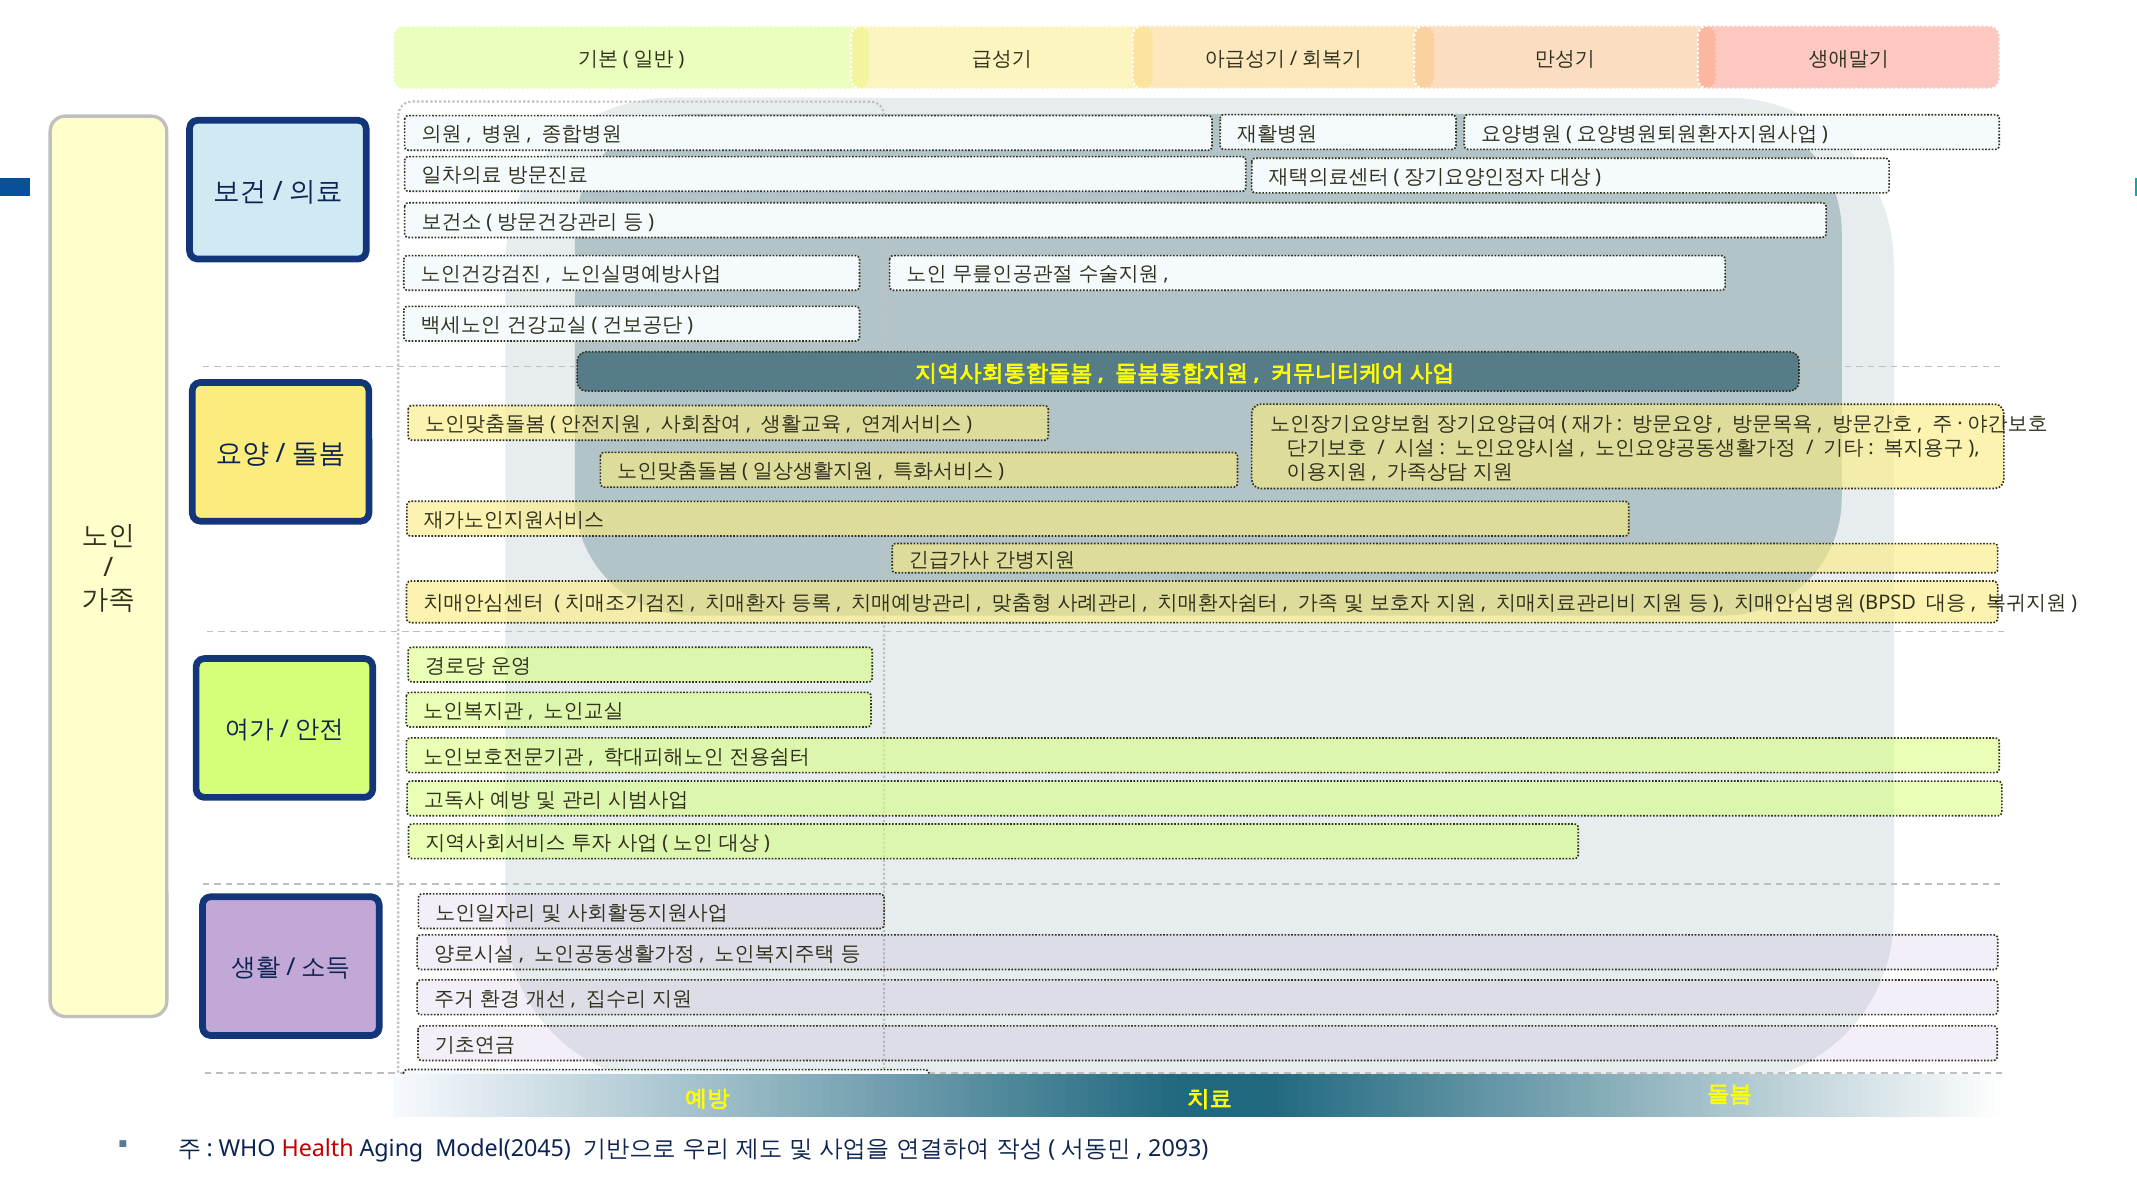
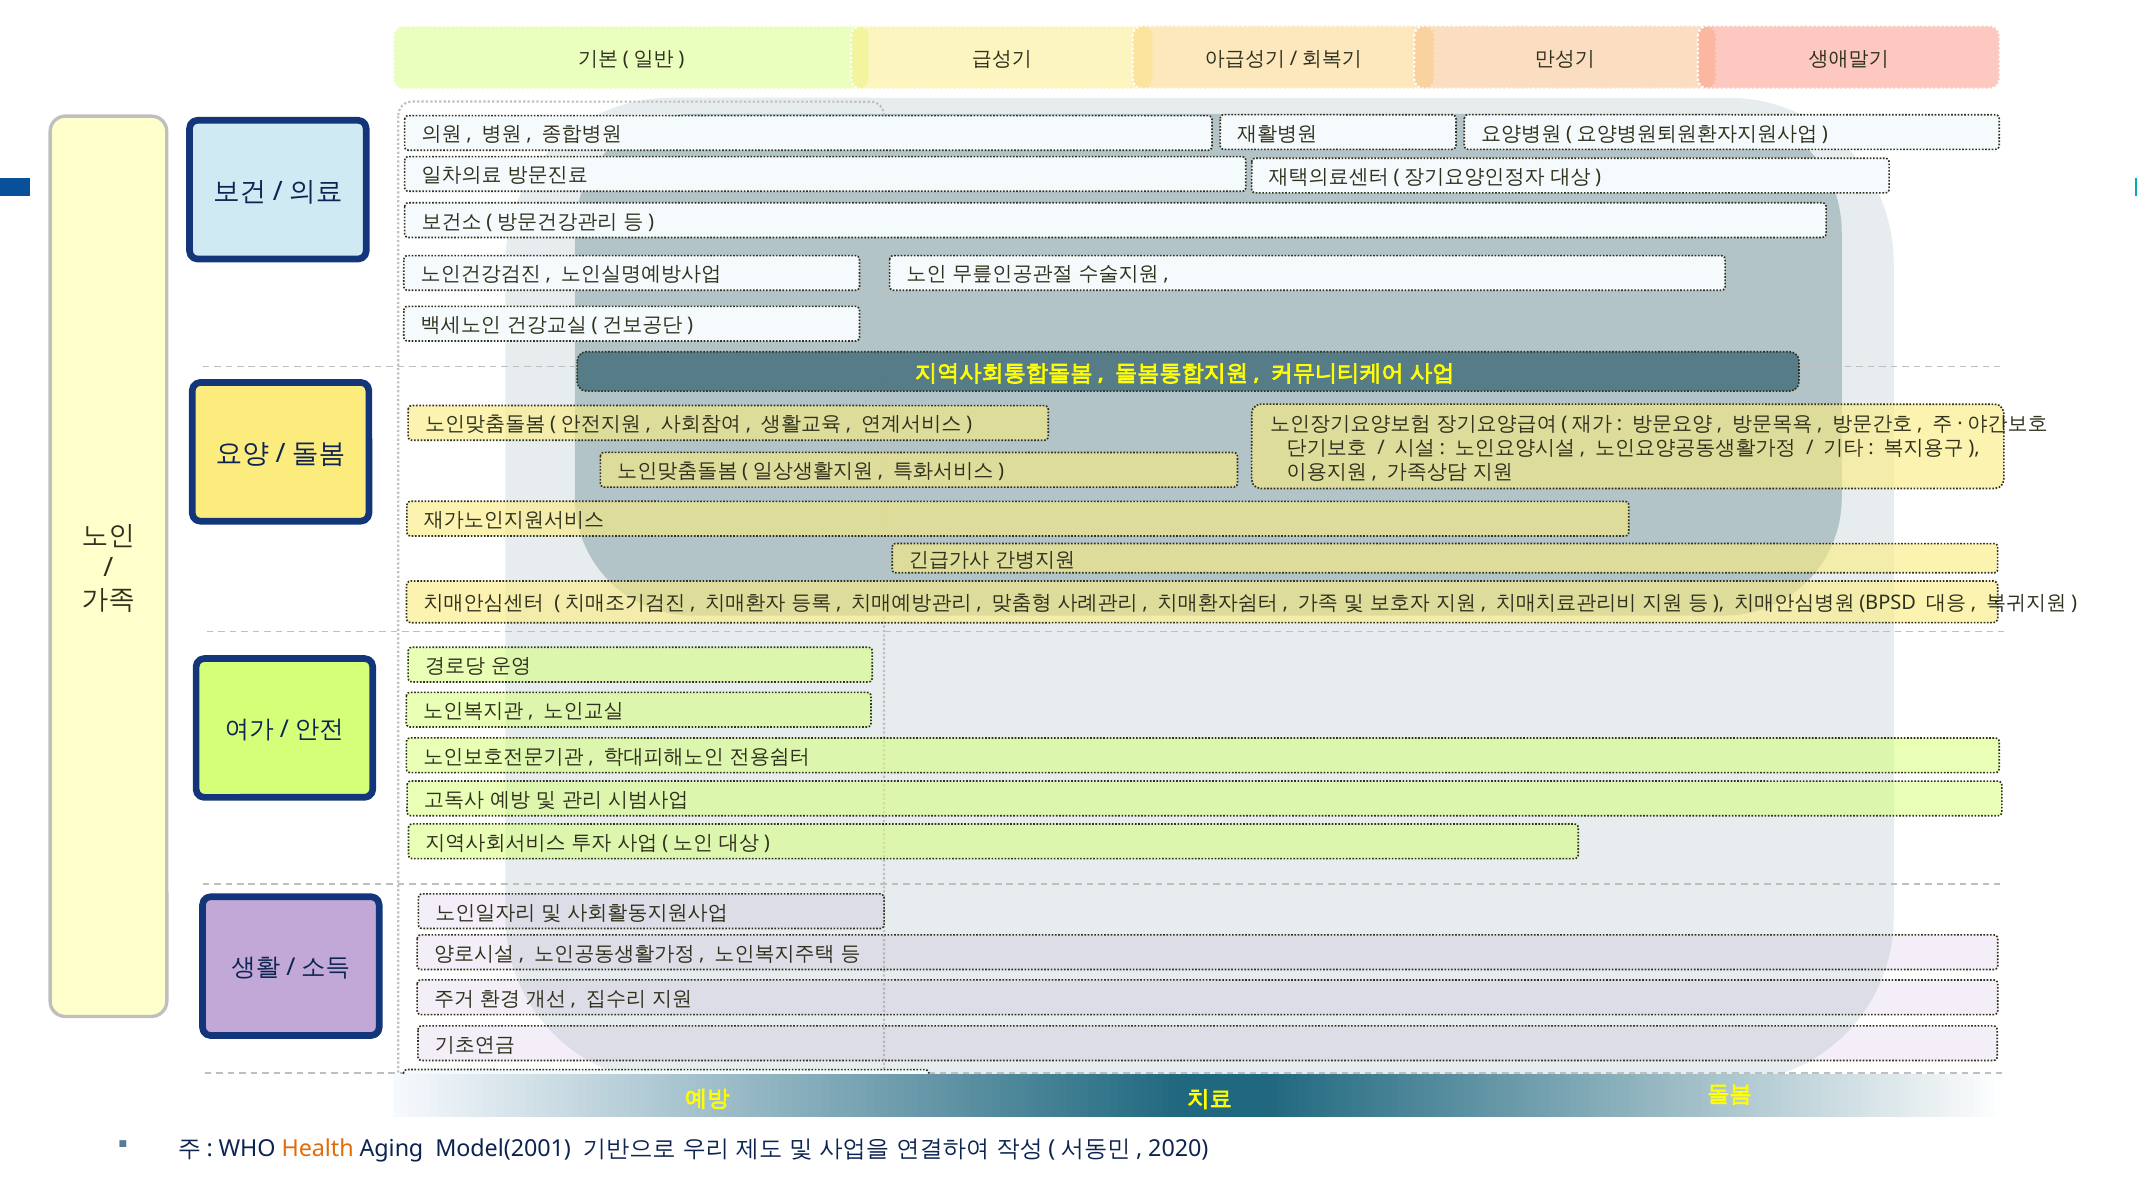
Health colour: red -> orange
Model(2045: Model(2045 -> Model(2001
2093: 2093 -> 2020
